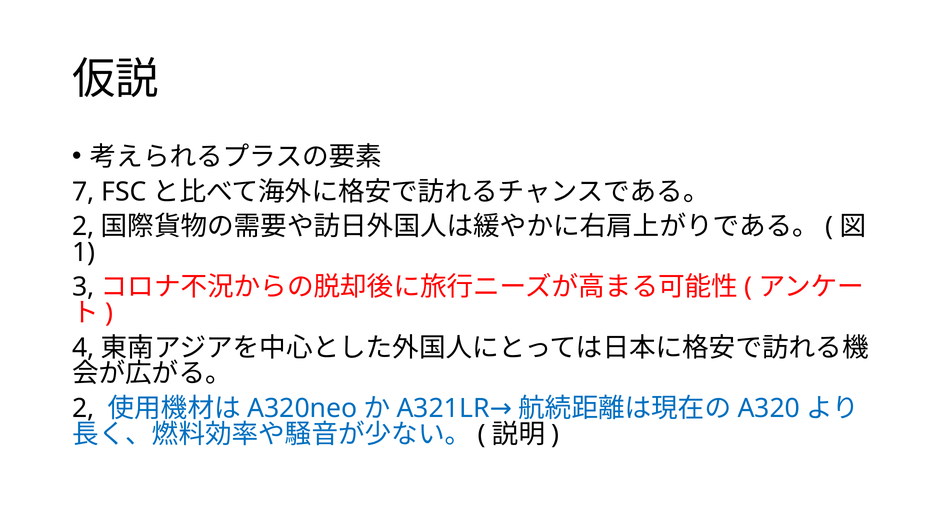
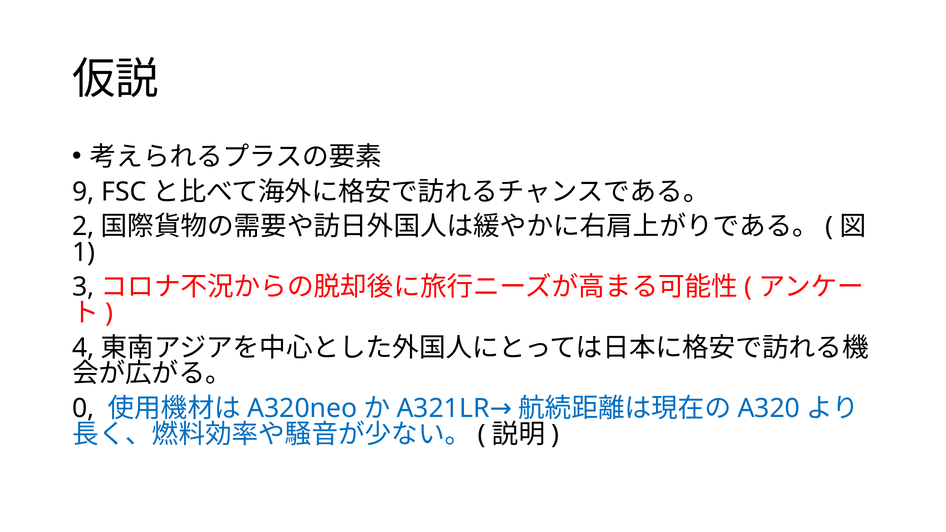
7: 7 -> 9
2 at (83, 409): 2 -> 0
